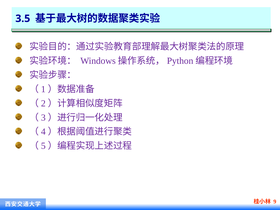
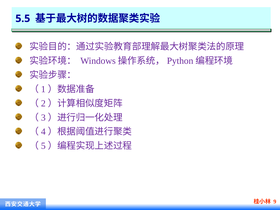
3.5: 3.5 -> 5.5
